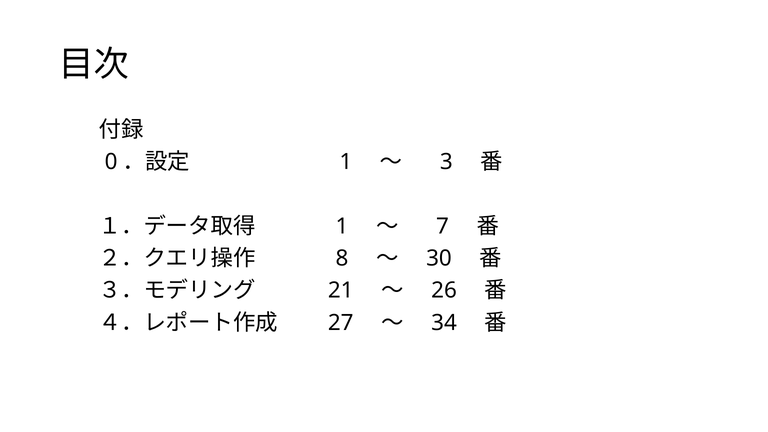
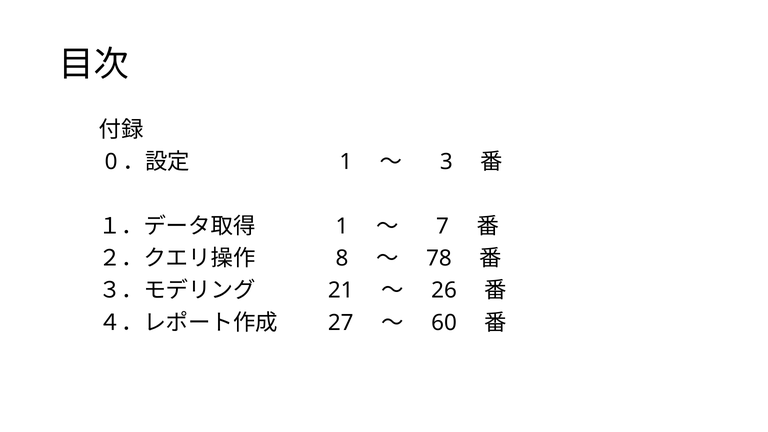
30: 30 -> 78
34: 34 -> 60
